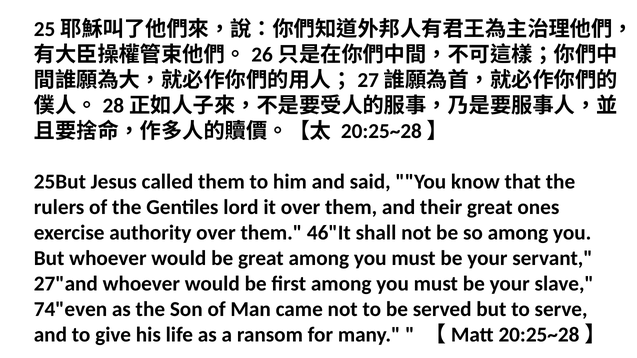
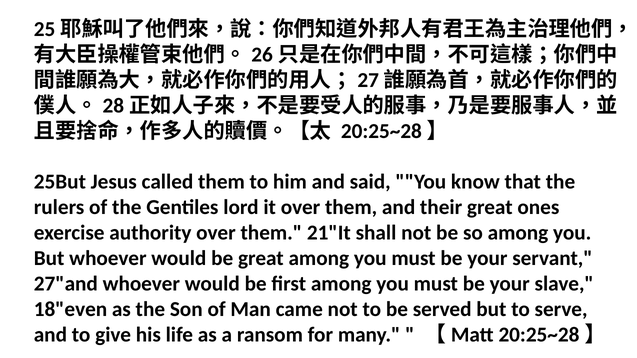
46"It: 46"It -> 21"It
74"even: 74"even -> 18"even
